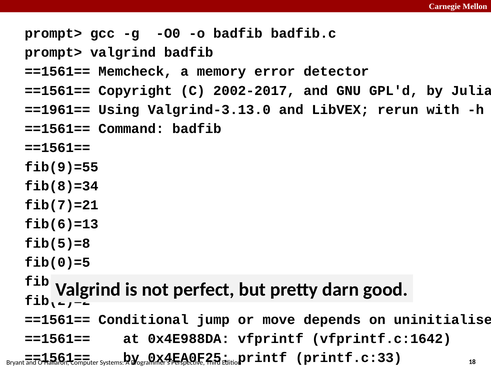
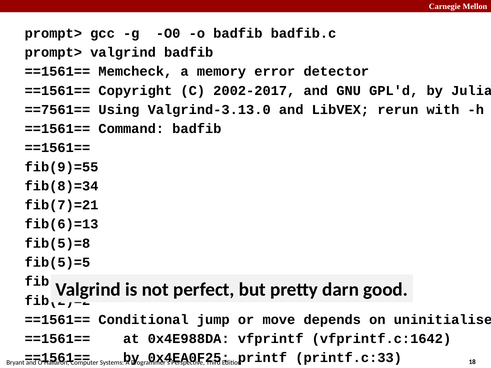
==1961==: ==1961== -> ==7561==
fib(0)=5: fib(0)=5 -> fib(5)=5
